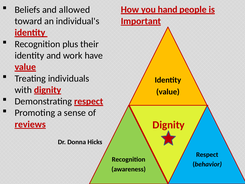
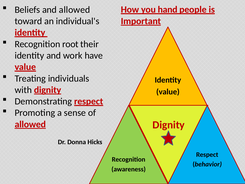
plus: plus -> root
reviews at (30, 124): reviews -> allowed
